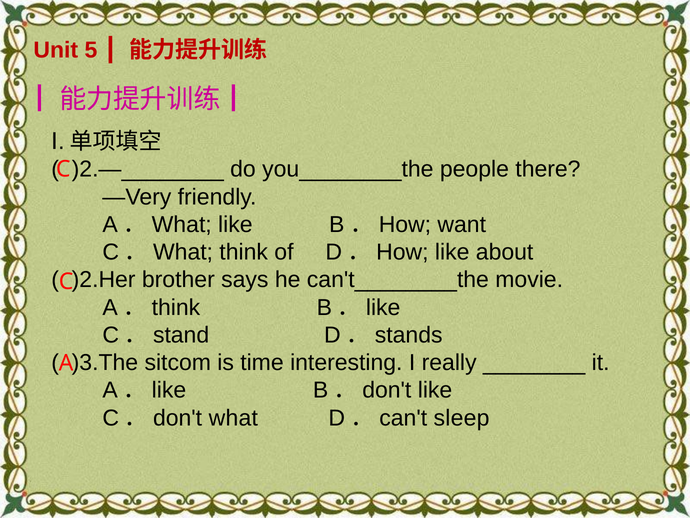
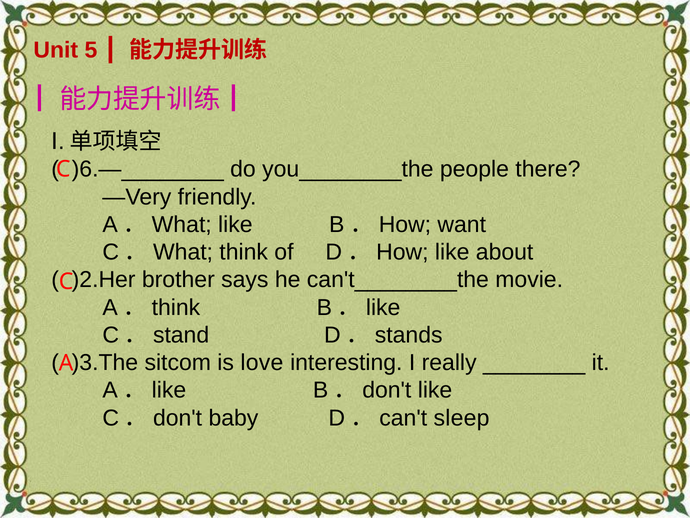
)2.—________: )2.—________ -> )6.—________
time: time -> love
what: what -> baby
